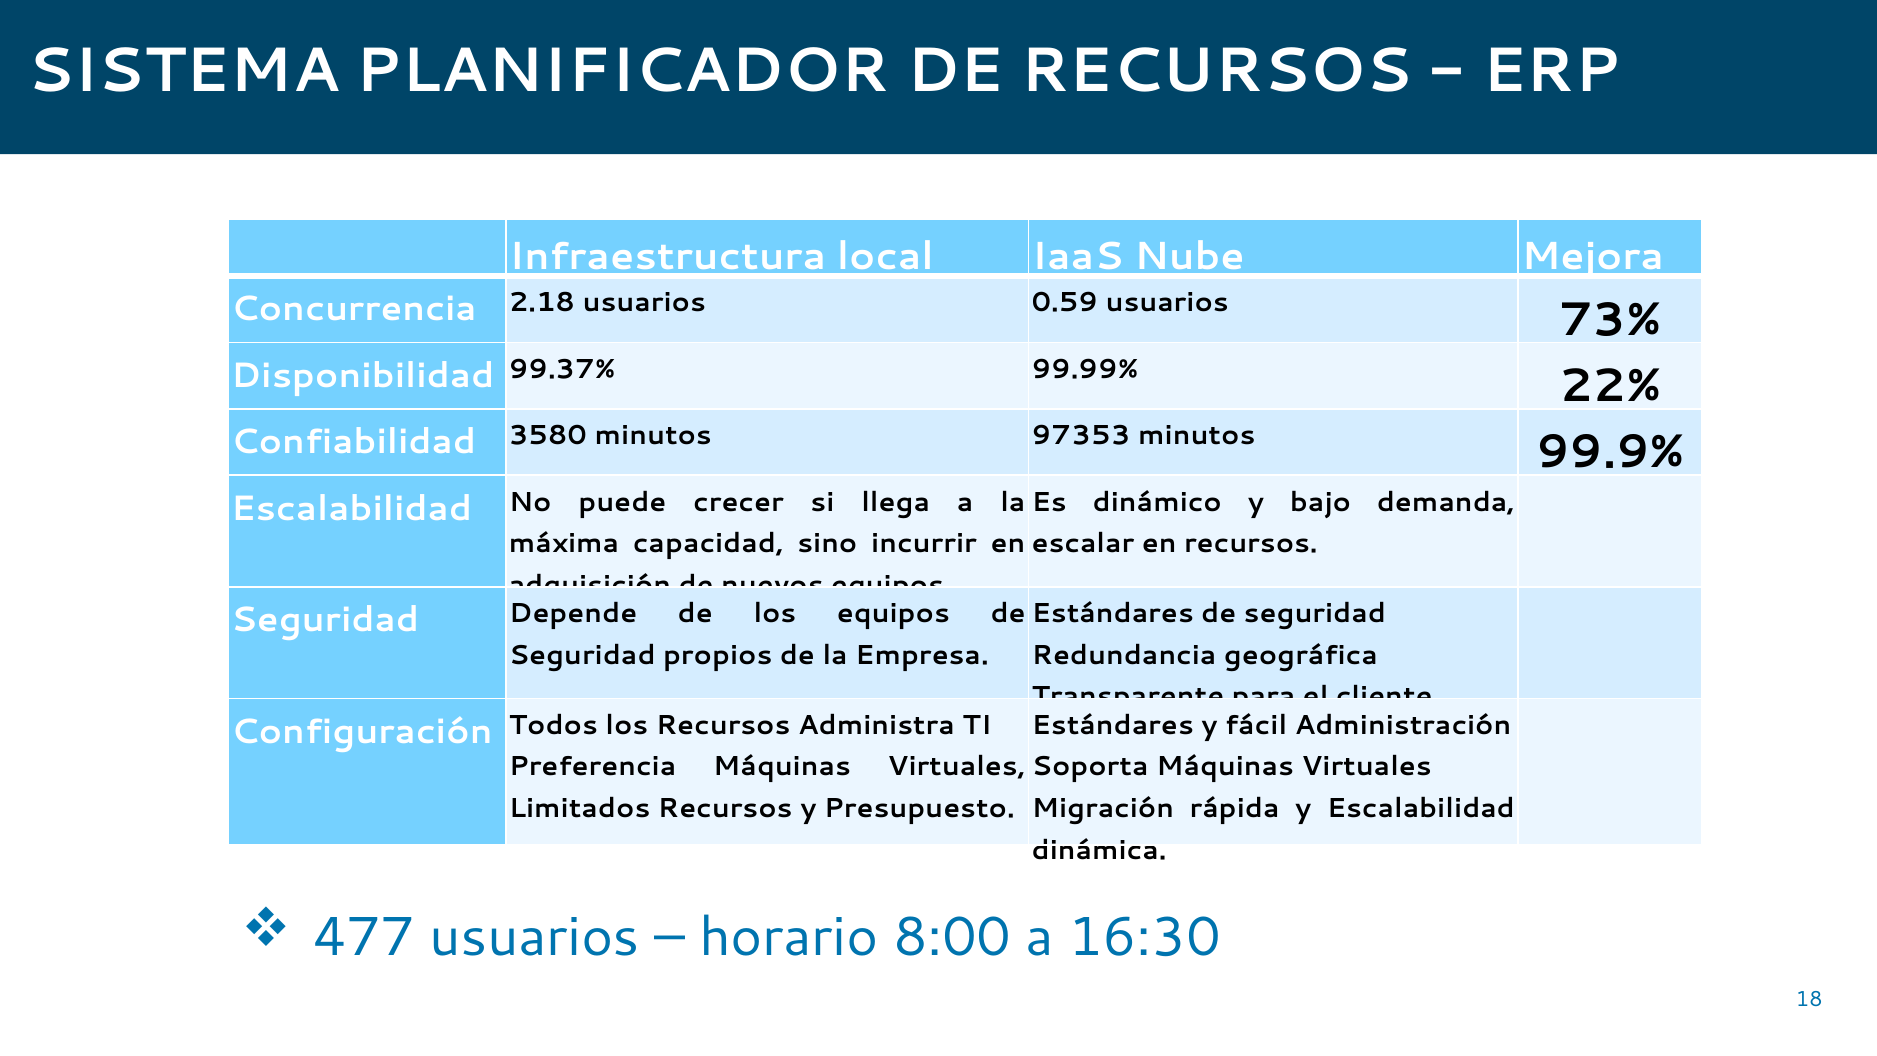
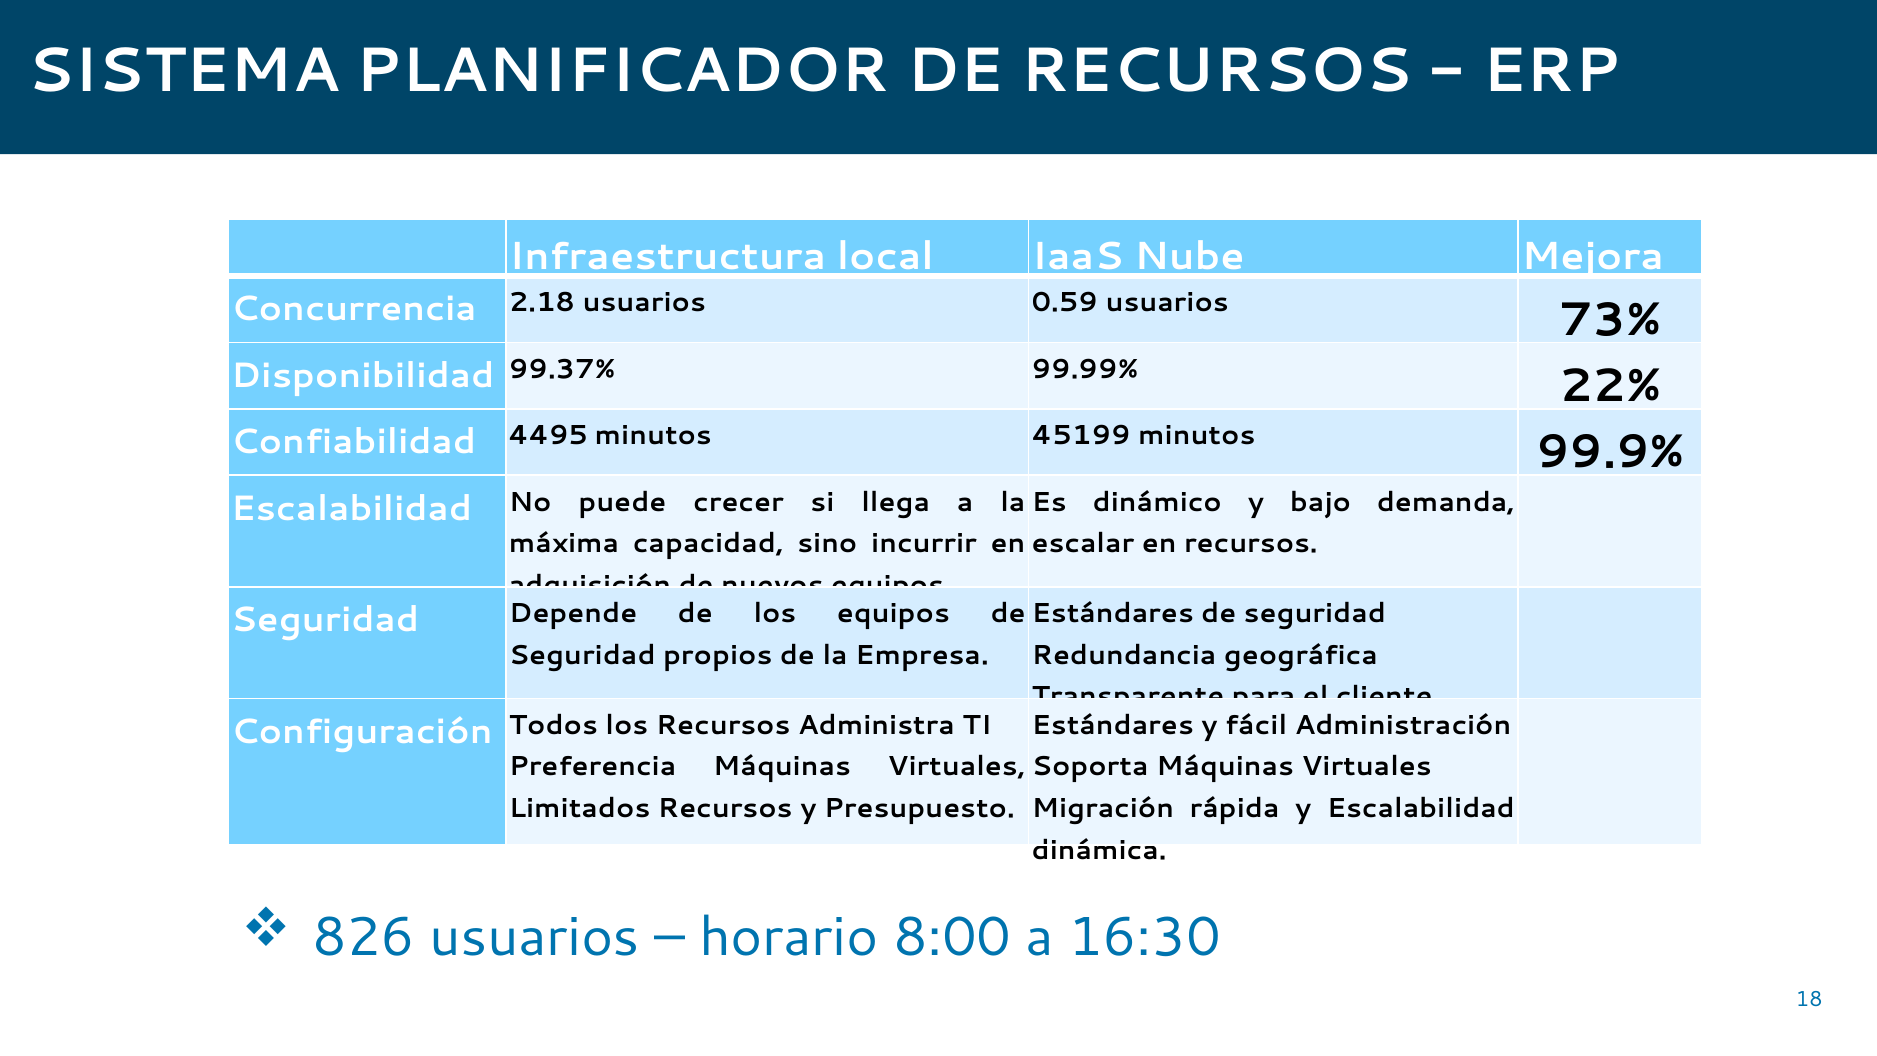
3580: 3580 -> 4495
97353: 97353 -> 45199
477: 477 -> 826
